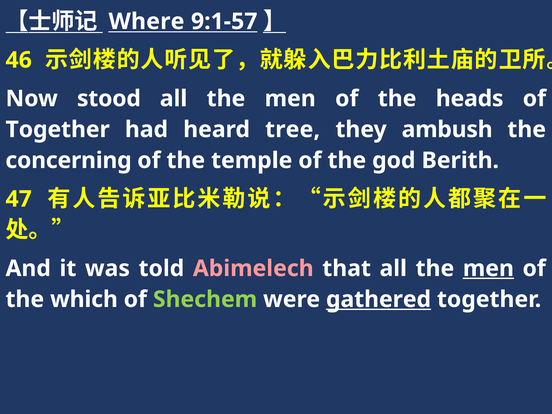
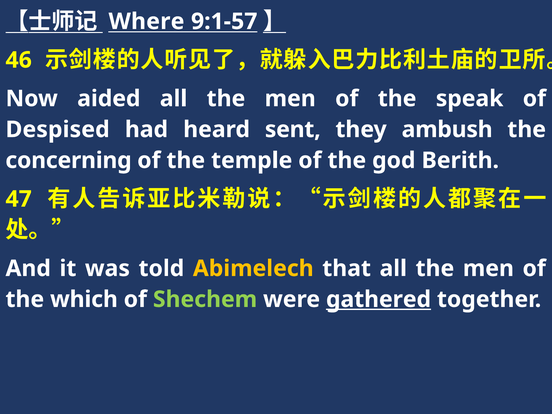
stood: stood -> aided
heads: heads -> speak
Together at (58, 130): Together -> Despised
tree: tree -> sent
Abimelech colour: pink -> yellow
men at (488, 268) underline: present -> none
